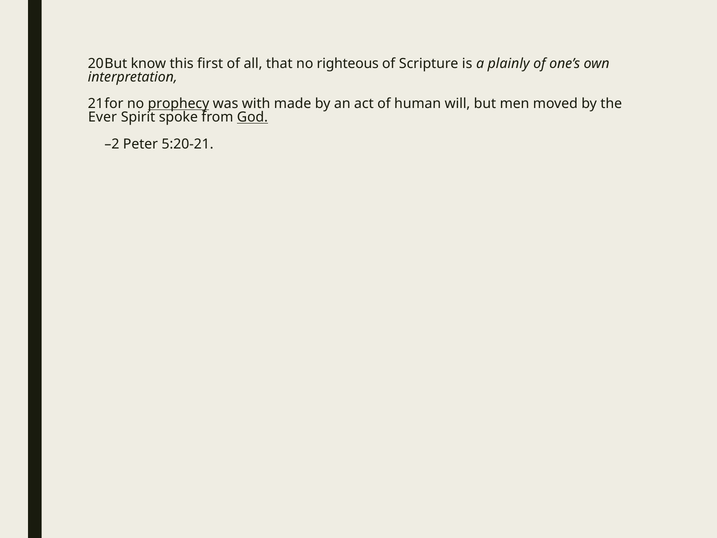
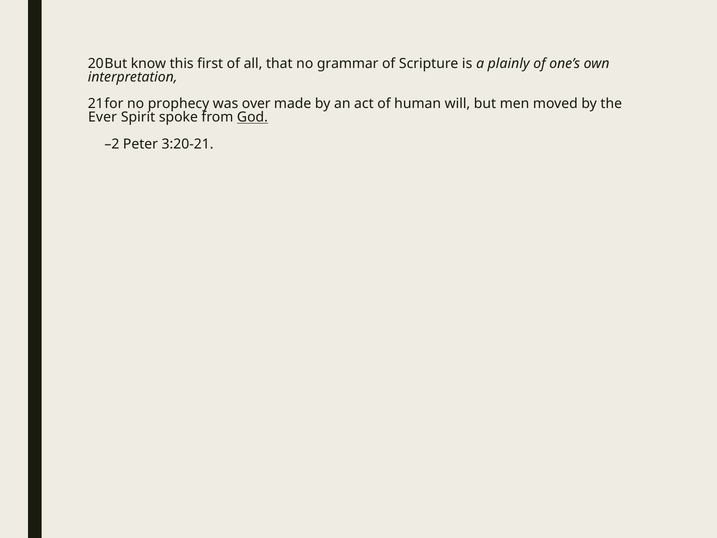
righteous: righteous -> grammar
prophecy underline: present -> none
with: with -> over
5:20-21: 5:20-21 -> 3:20-21
